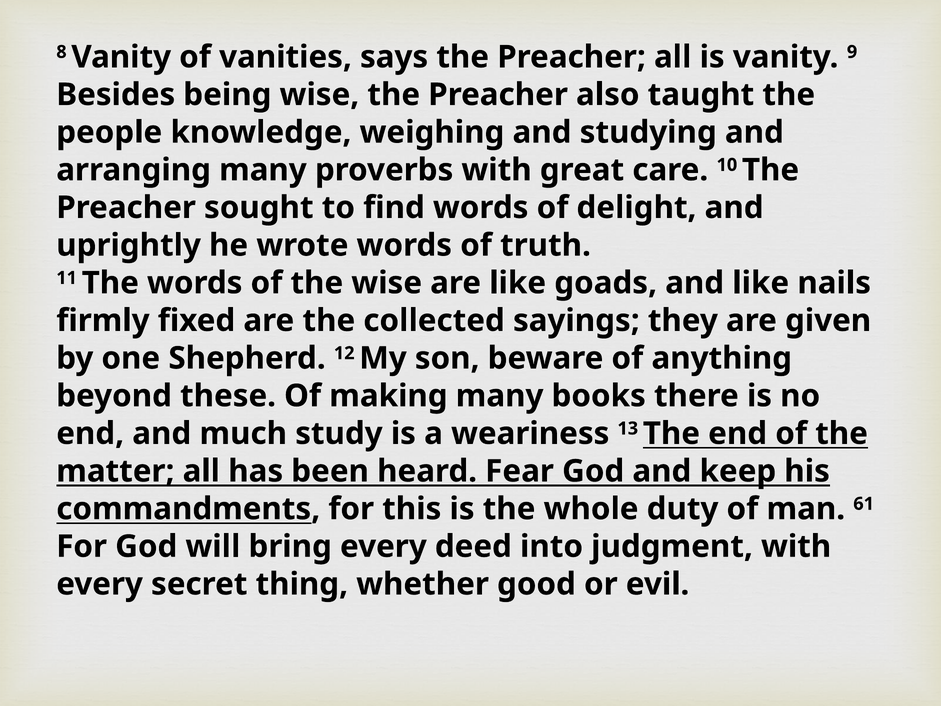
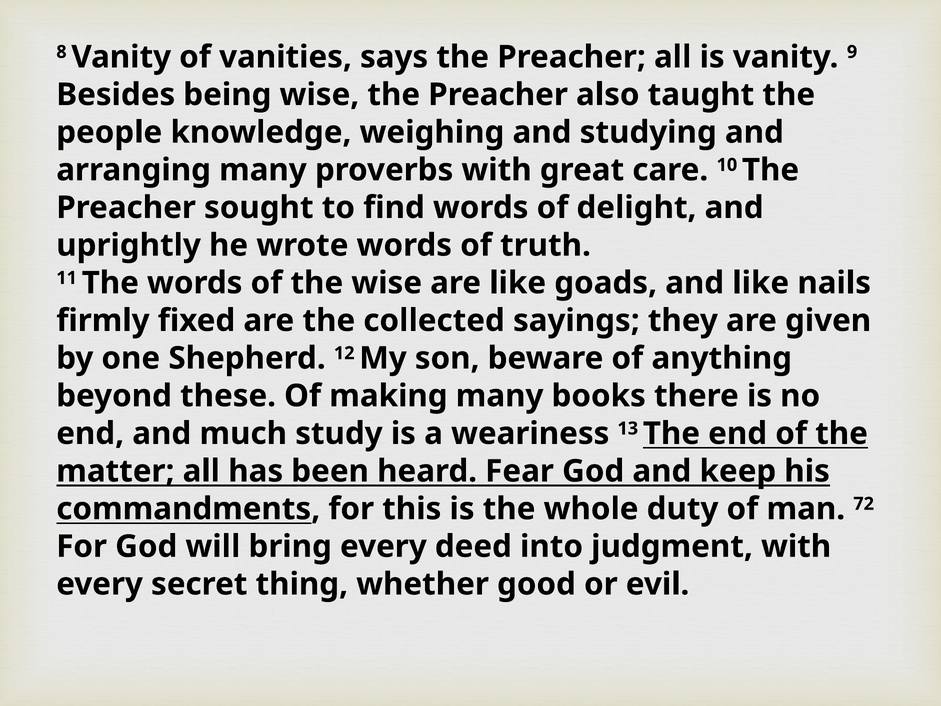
61: 61 -> 72
